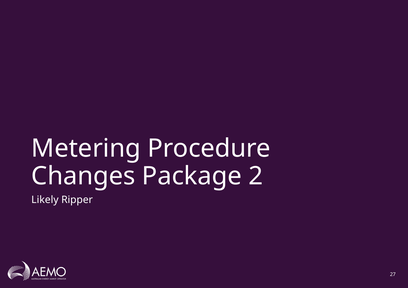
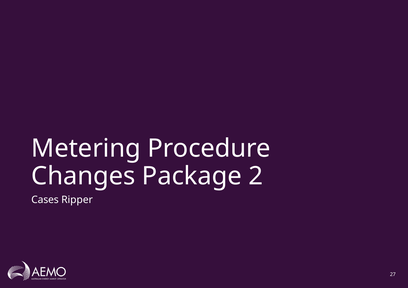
Likely: Likely -> Cases
